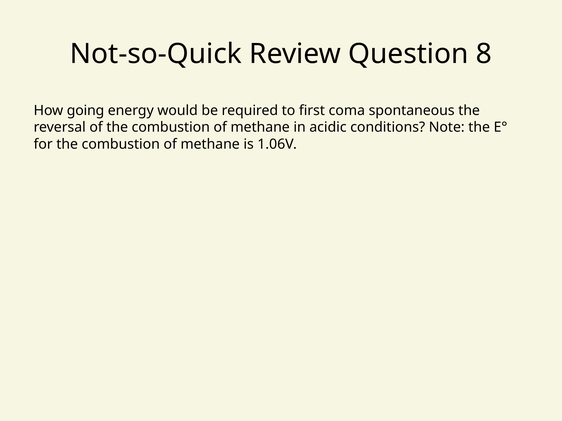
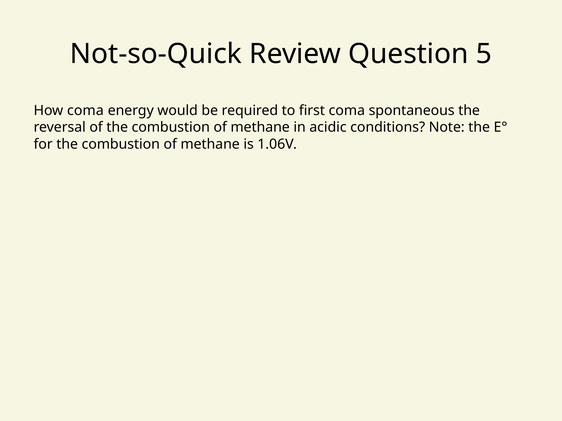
8: 8 -> 5
How going: going -> coma
